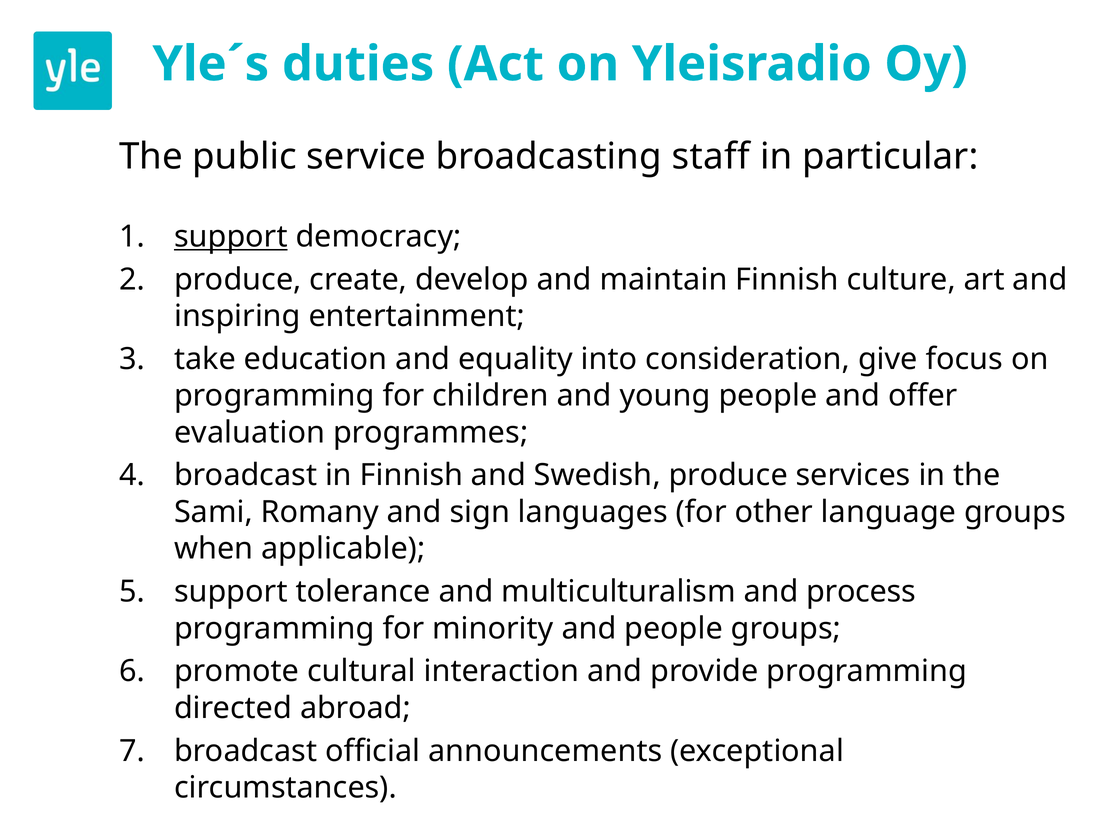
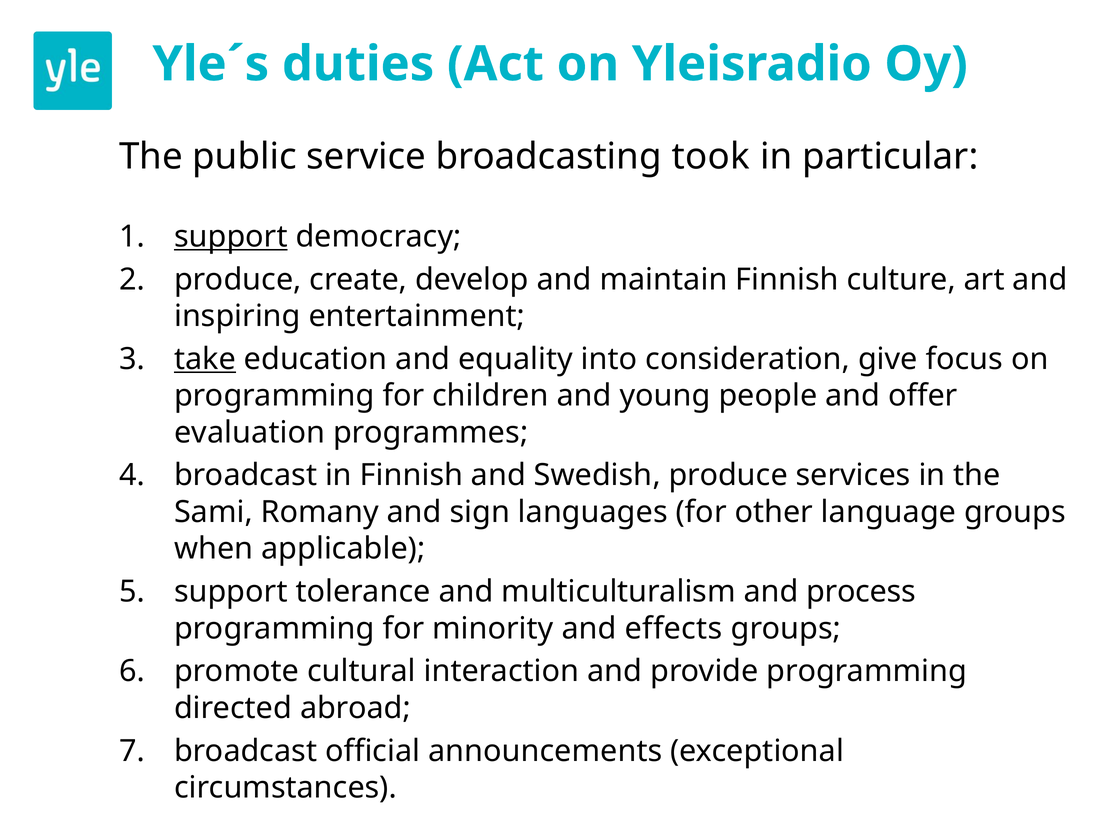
staff: staff -> took
take underline: none -> present
and people: people -> effects
